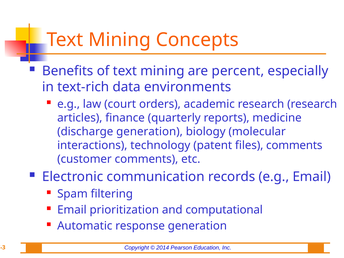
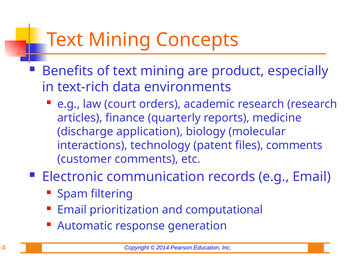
percent: percent -> product
discharge generation: generation -> application
